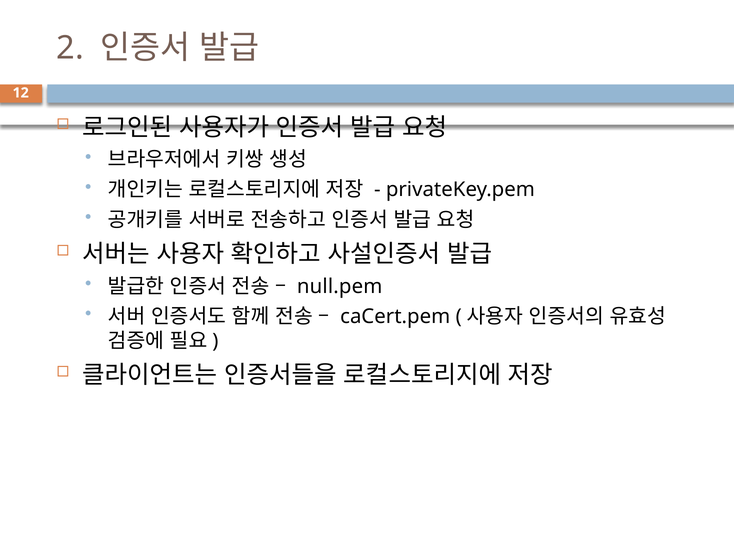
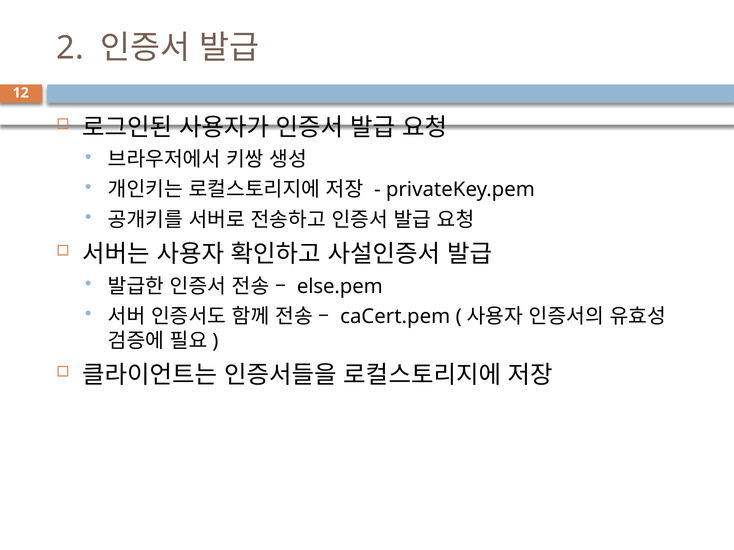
null.pem: null.pem -> else.pem
